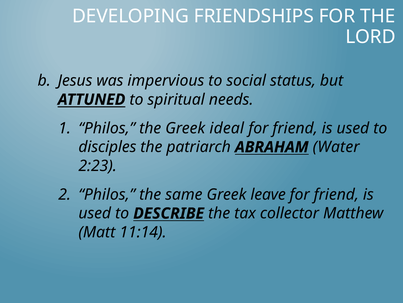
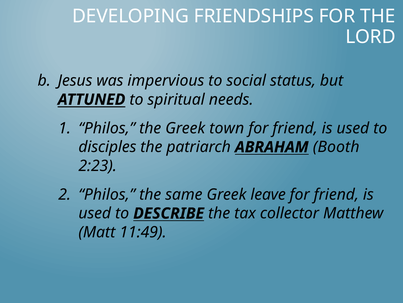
ideal: ideal -> town
Water: Water -> Booth
11:14: 11:14 -> 11:49
